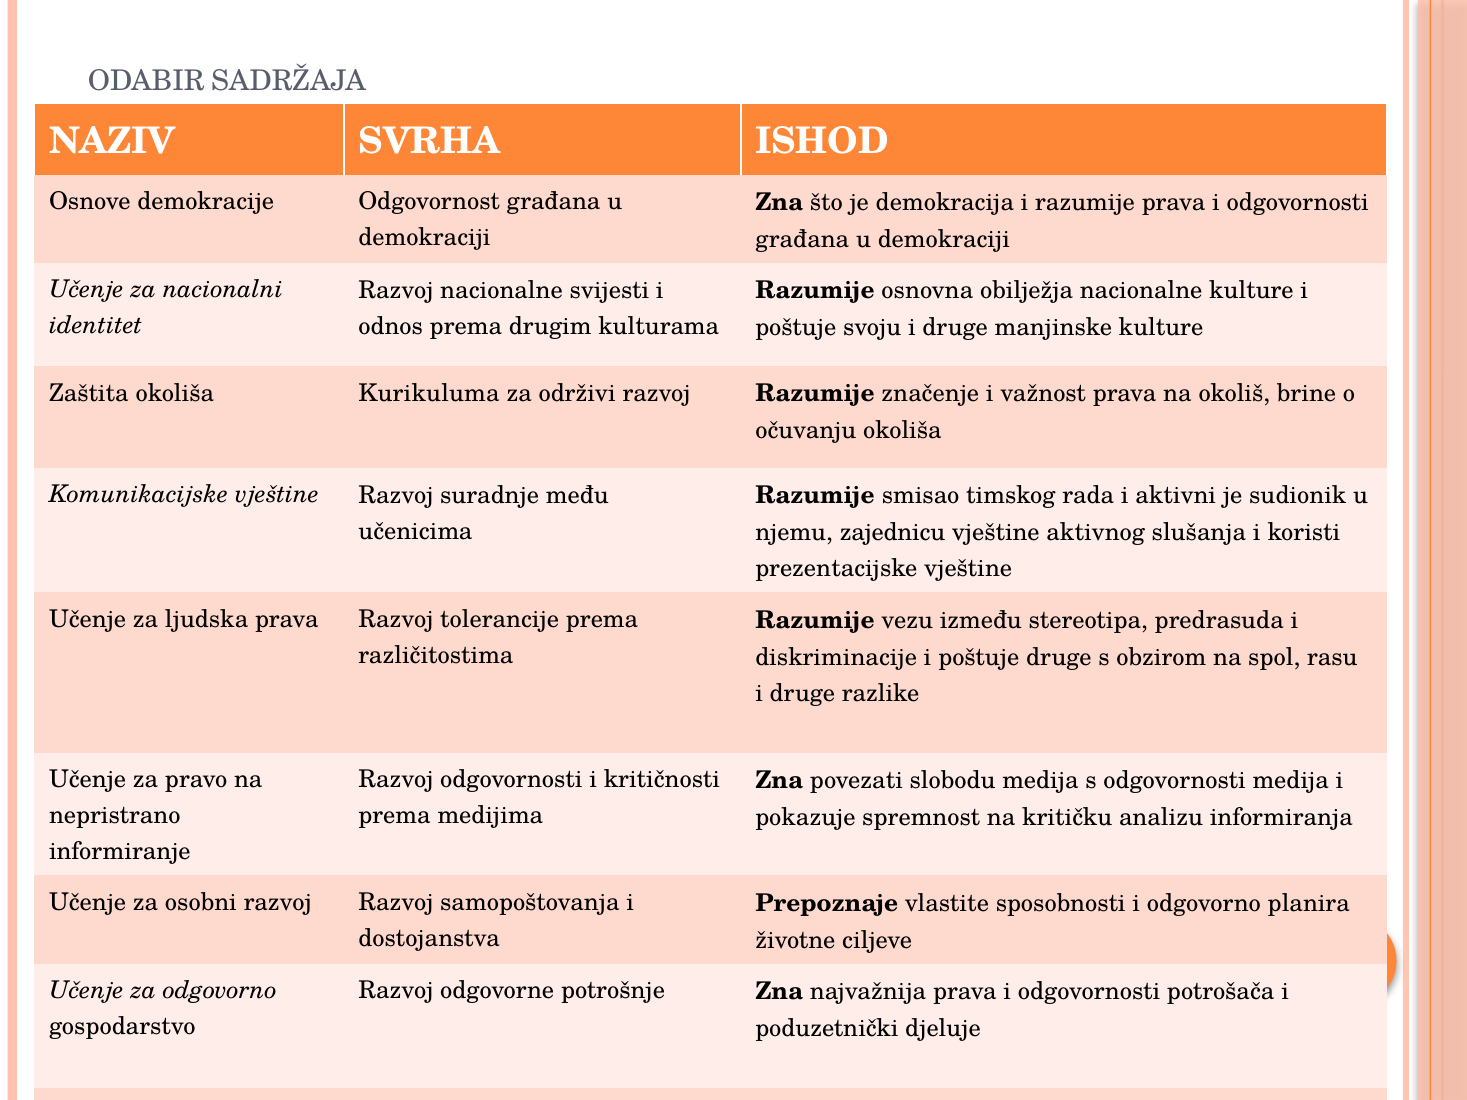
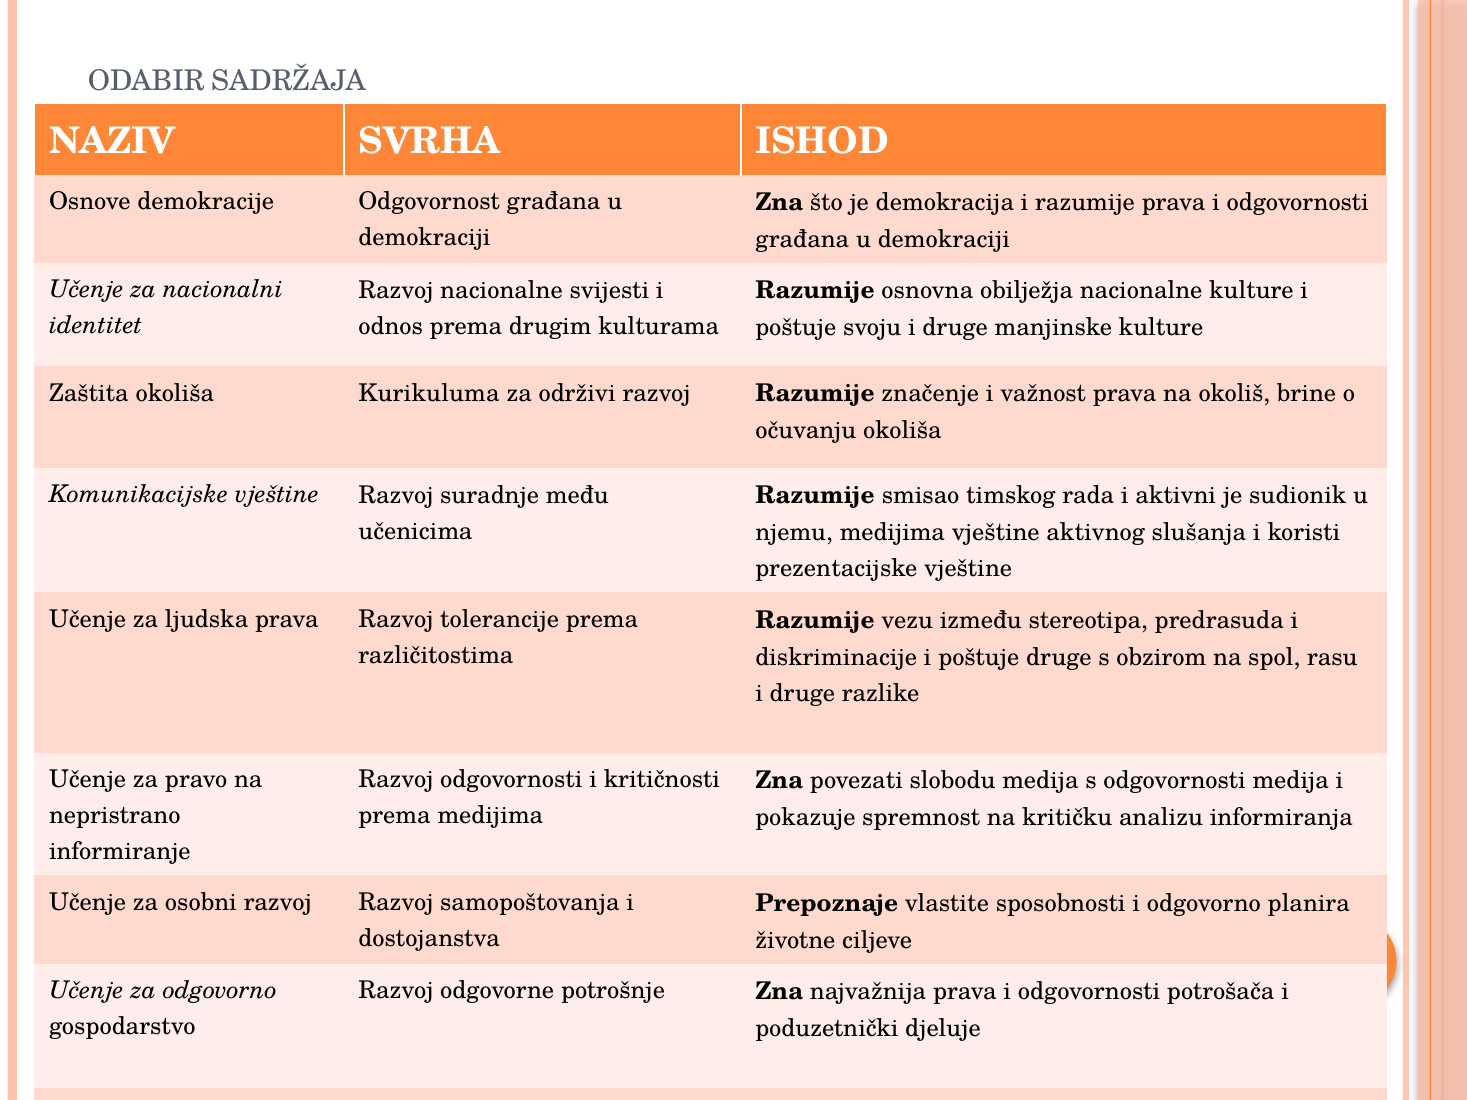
njemu zajednicu: zajednicu -> medijima
